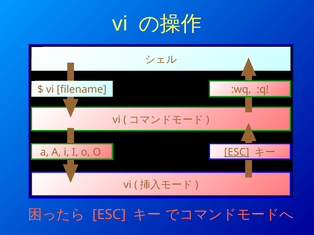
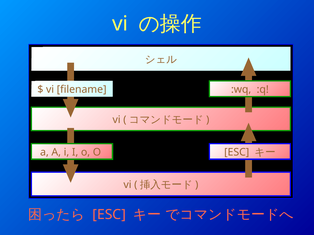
ESC at (237, 152) underline: present -> none
